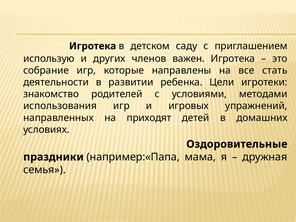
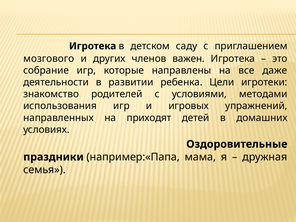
использую: использую -> мозгового
стать: стать -> даже
